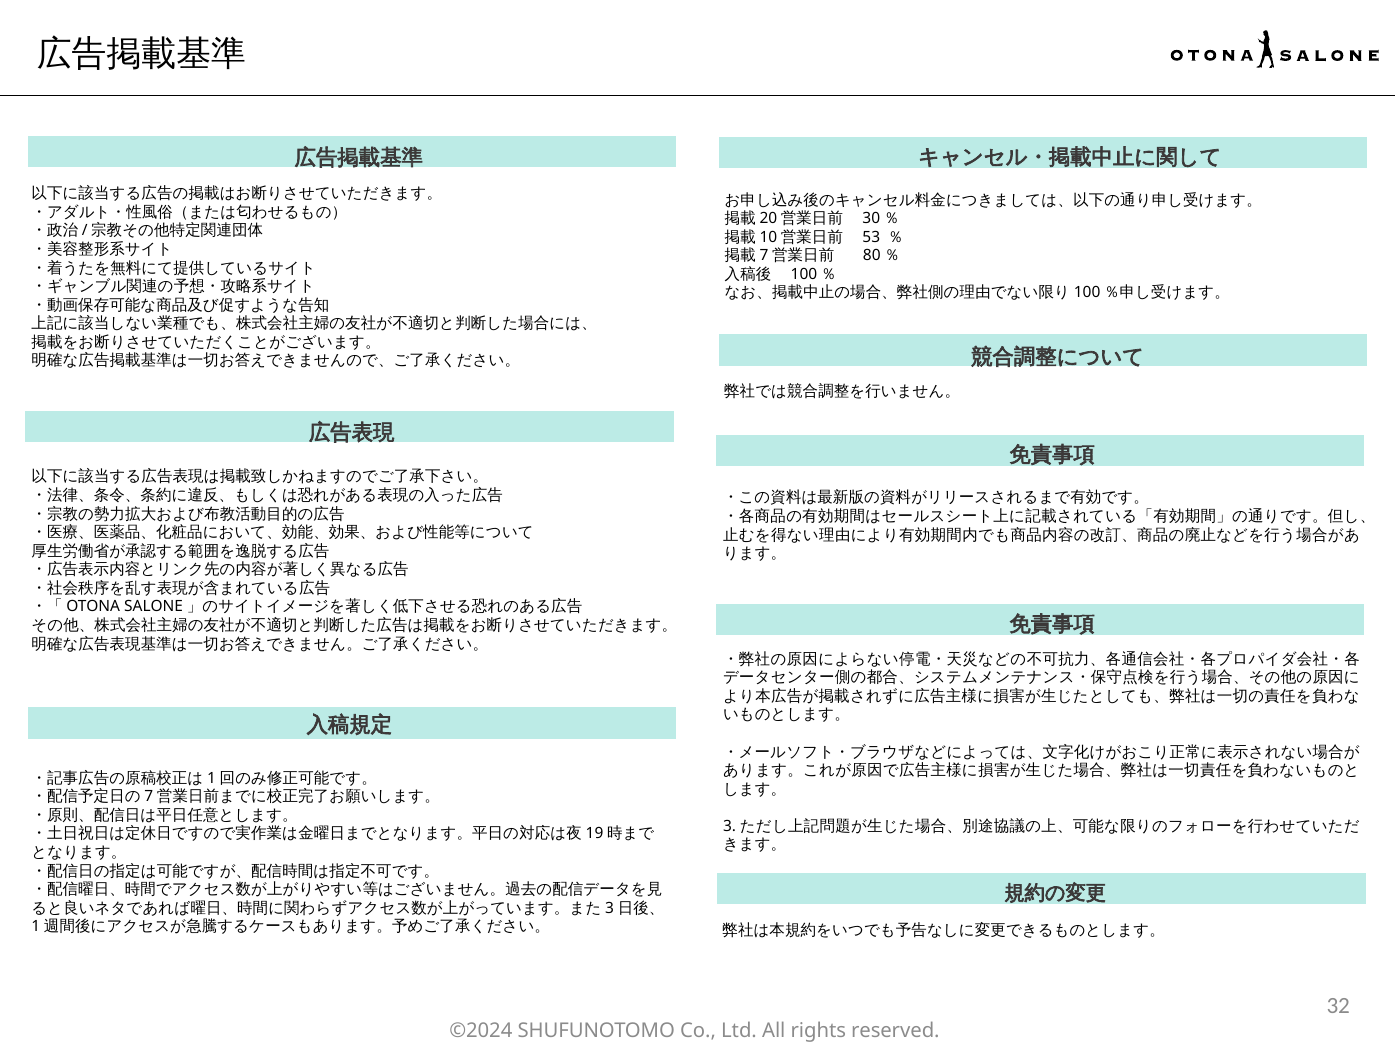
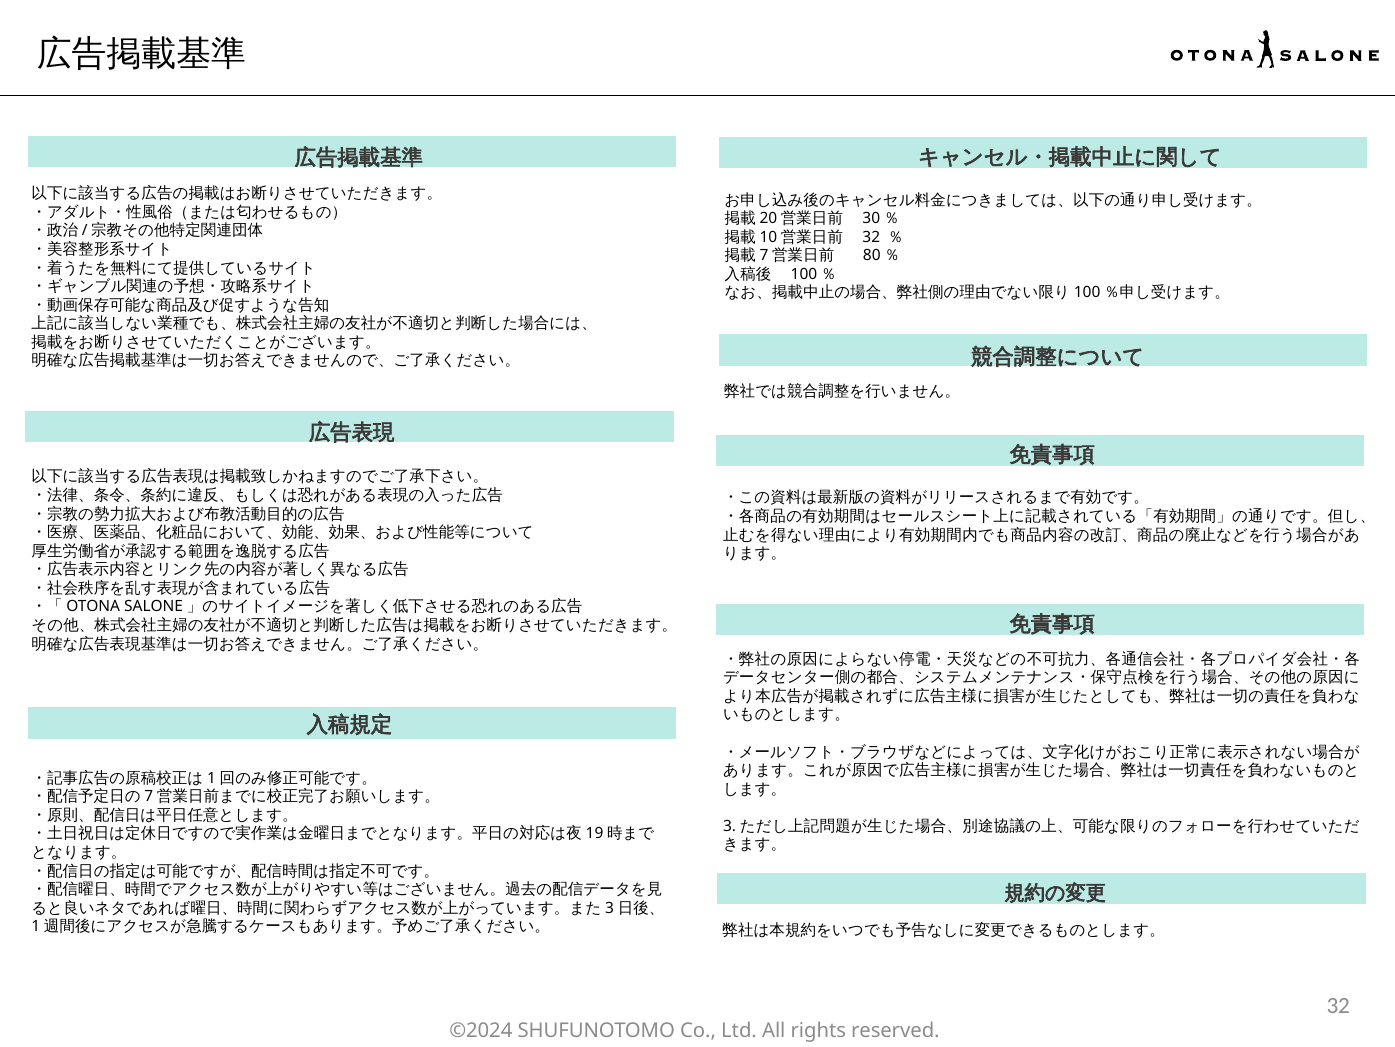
53 at (871, 237): 53 -> 32
